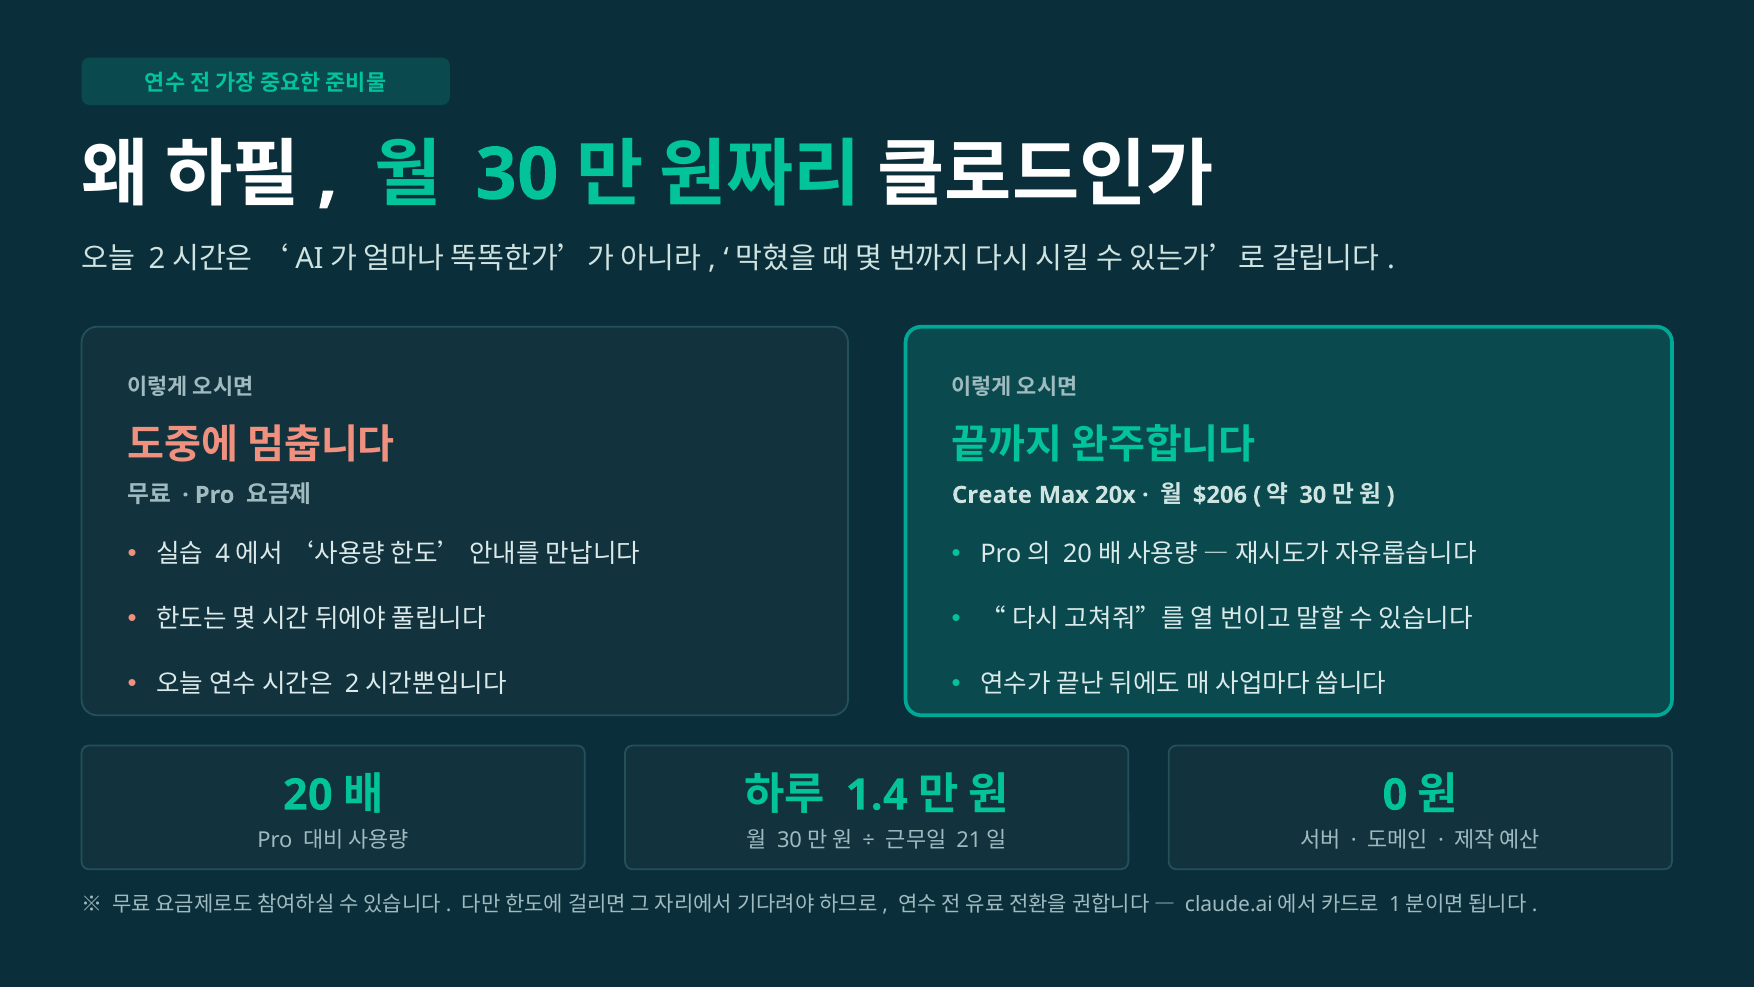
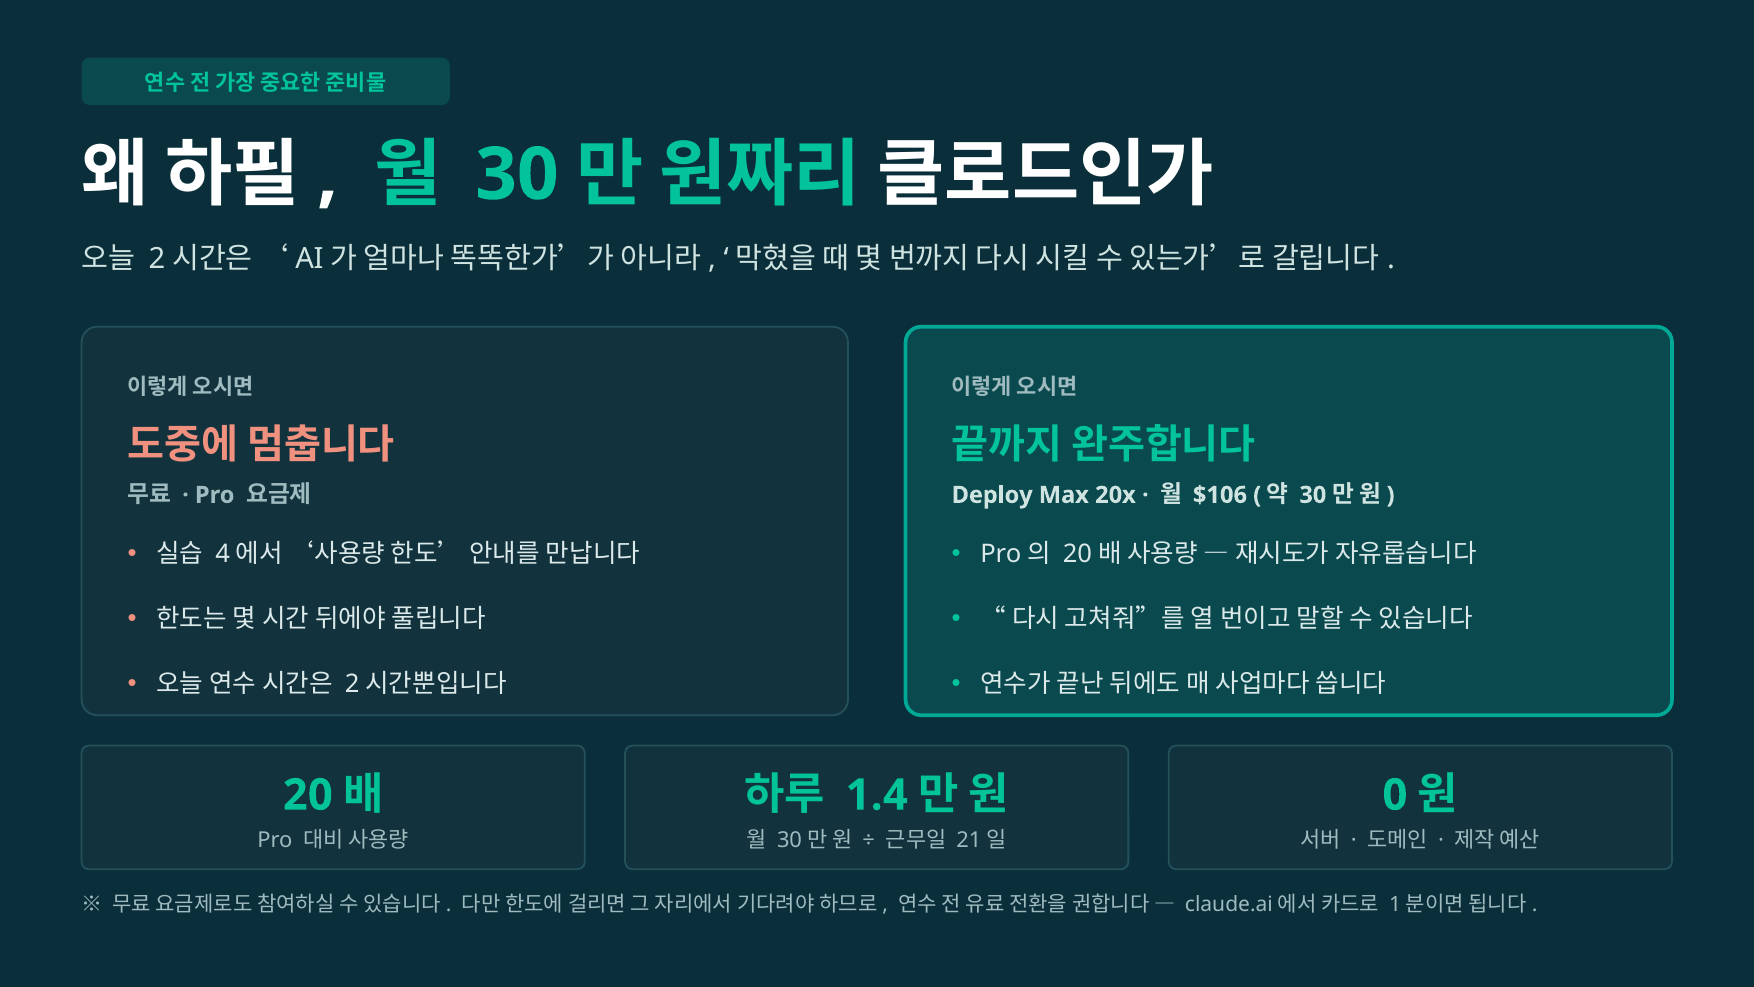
Create: Create -> Deploy
$206: $206 -> $106
